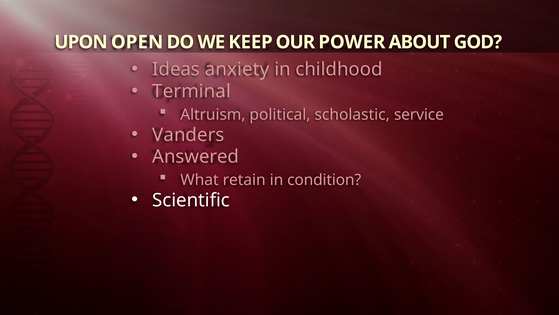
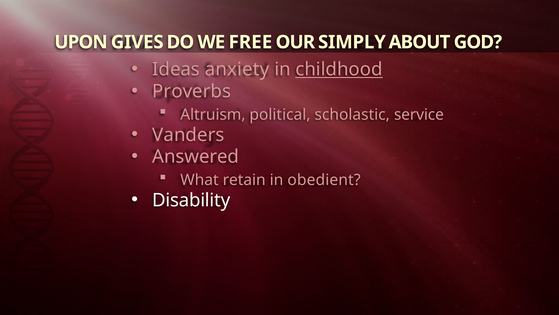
OPEN: OPEN -> GIVES
KEEP: KEEP -> FREE
POWER: POWER -> SIMPLY
childhood underline: none -> present
Terminal: Terminal -> Proverbs
condition: condition -> obedient
Scientific: Scientific -> Disability
